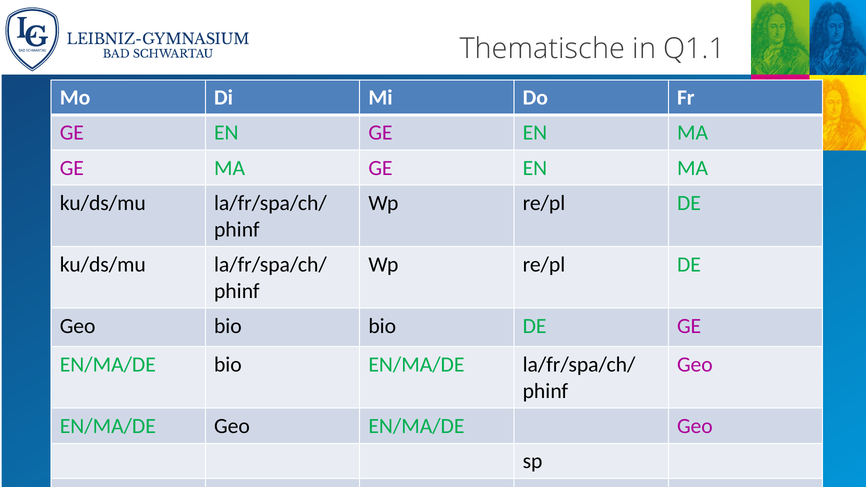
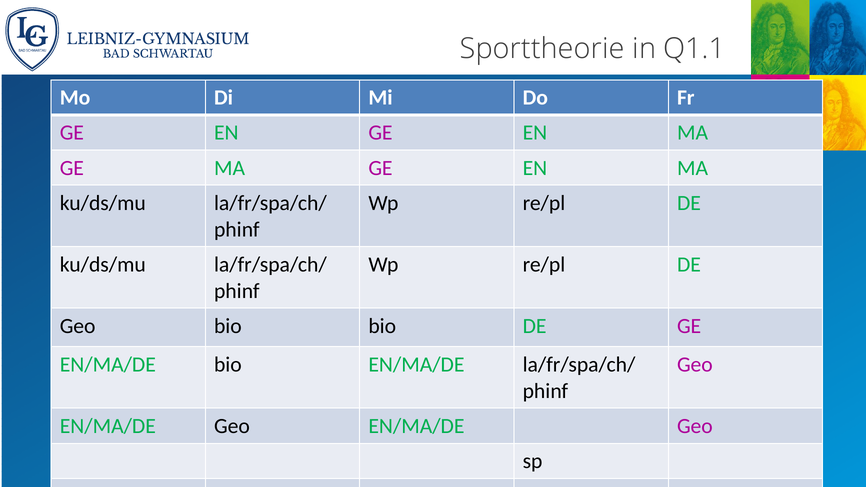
Thematische: Thematische -> Sporttheorie
